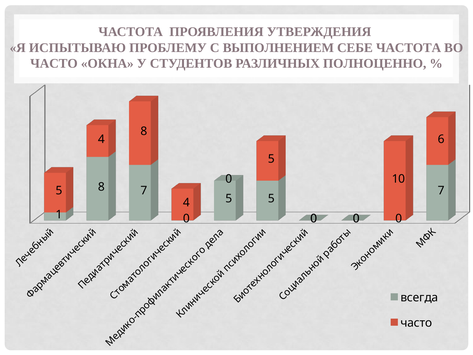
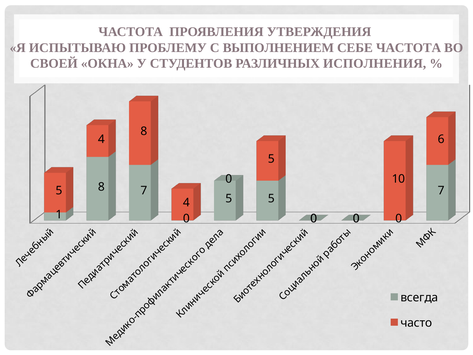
ЧАСТО at (54, 63): ЧАСТО -> СВОЕЙ
ПОЛНОЦЕННО: ПОЛНОЦЕННО -> ИСПОЛНЕНИЯ
